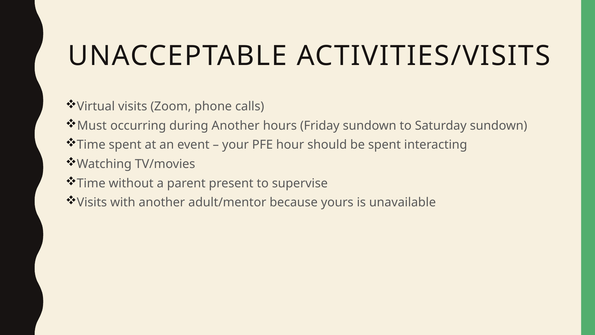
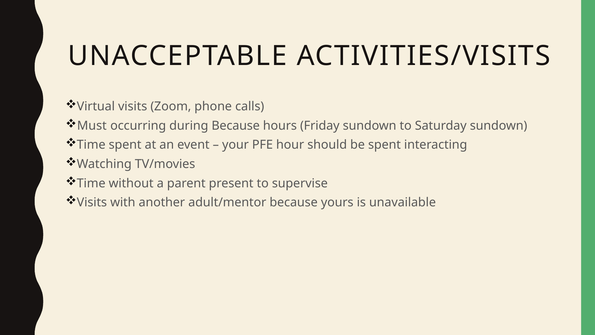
during Another: Another -> Because
